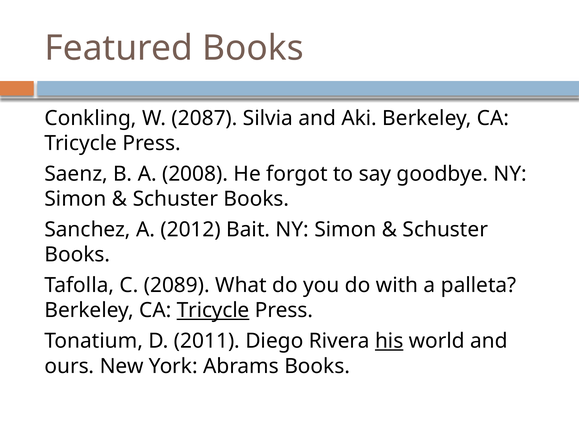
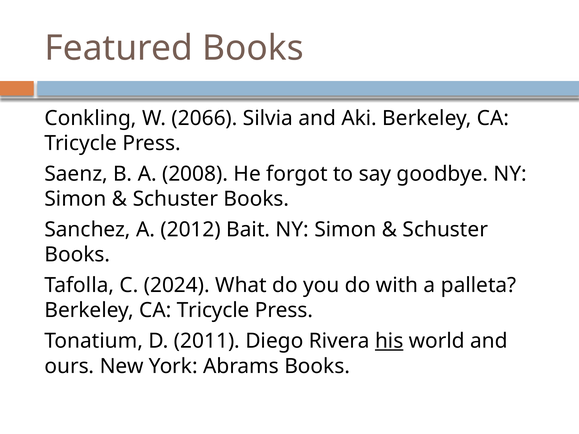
2087: 2087 -> 2066
2089: 2089 -> 2024
Tricycle at (213, 311) underline: present -> none
